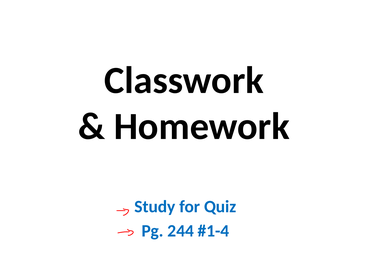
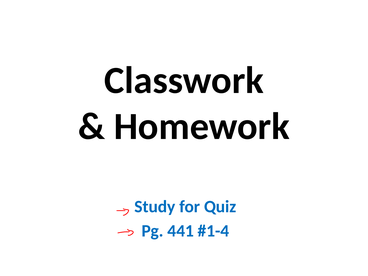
244: 244 -> 441
